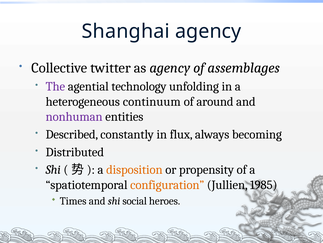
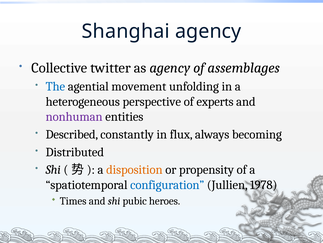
The colour: purple -> blue
technology: technology -> movement
continuum: continuum -> perspective
around: around -> experts
configuration colour: orange -> blue
1985: 1985 -> 1978
social: social -> pubic
